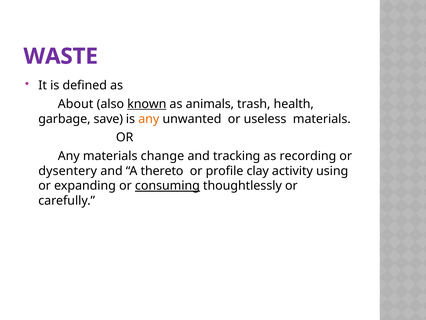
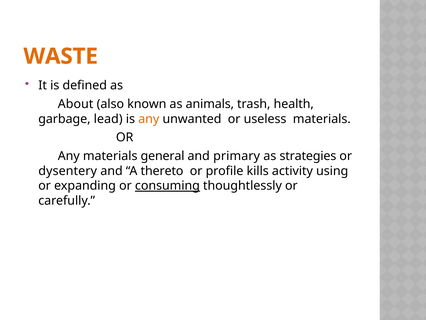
WASTE colour: purple -> orange
known underline: present -> none
save: save -> lead
change: change -> general
tracking: tracking -> primary
recording: recording -> strategies
clay: clay -> kills
